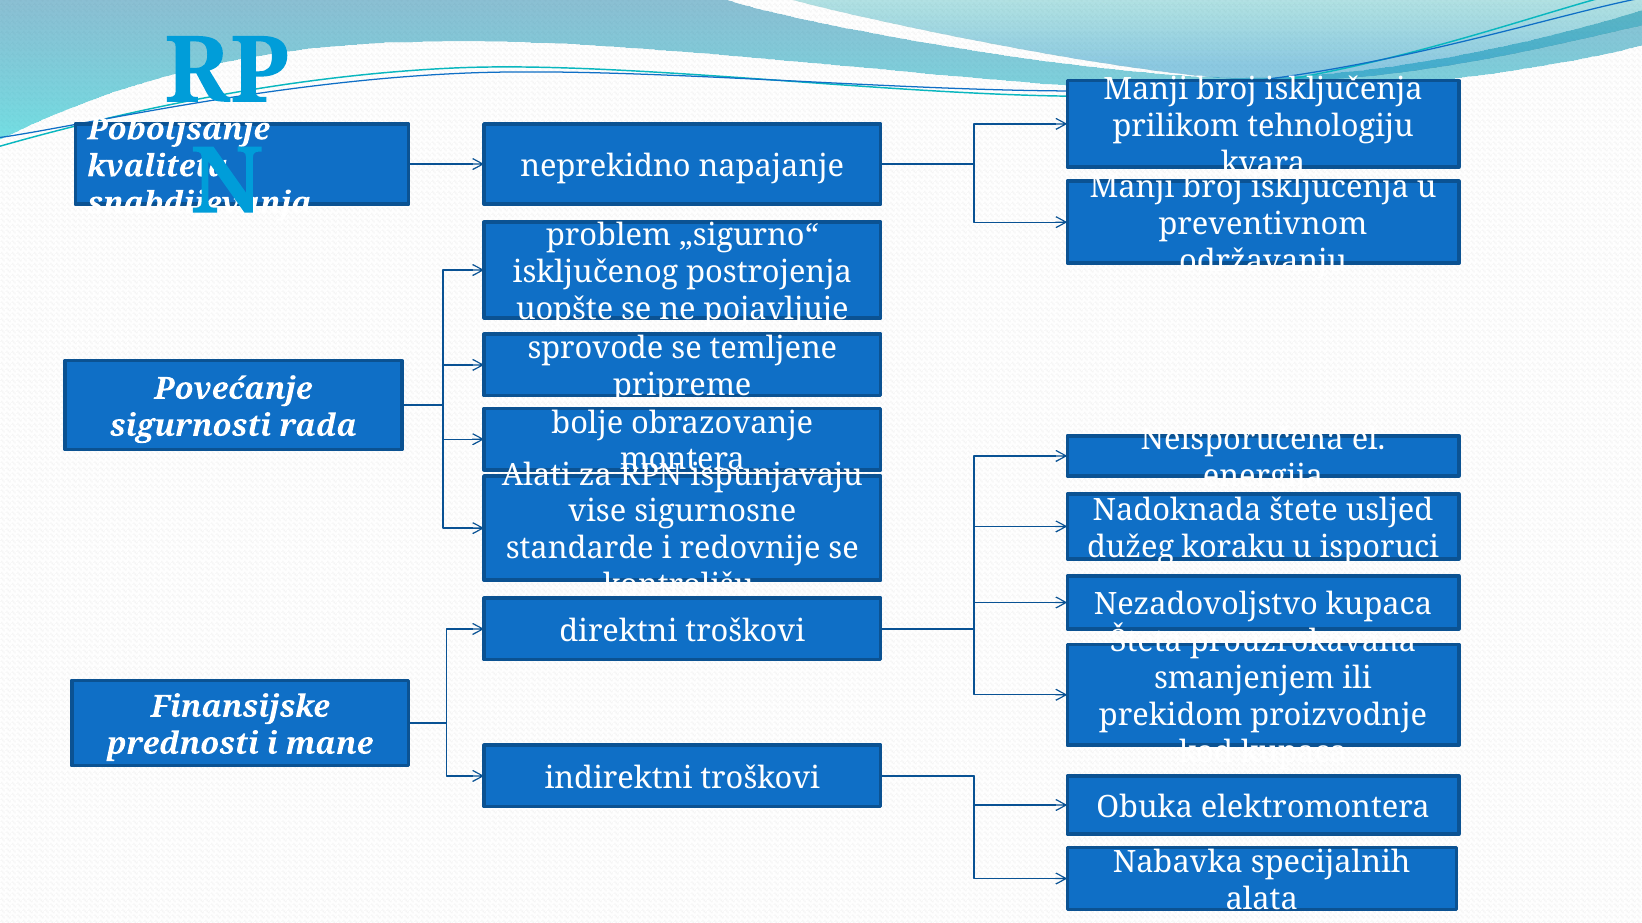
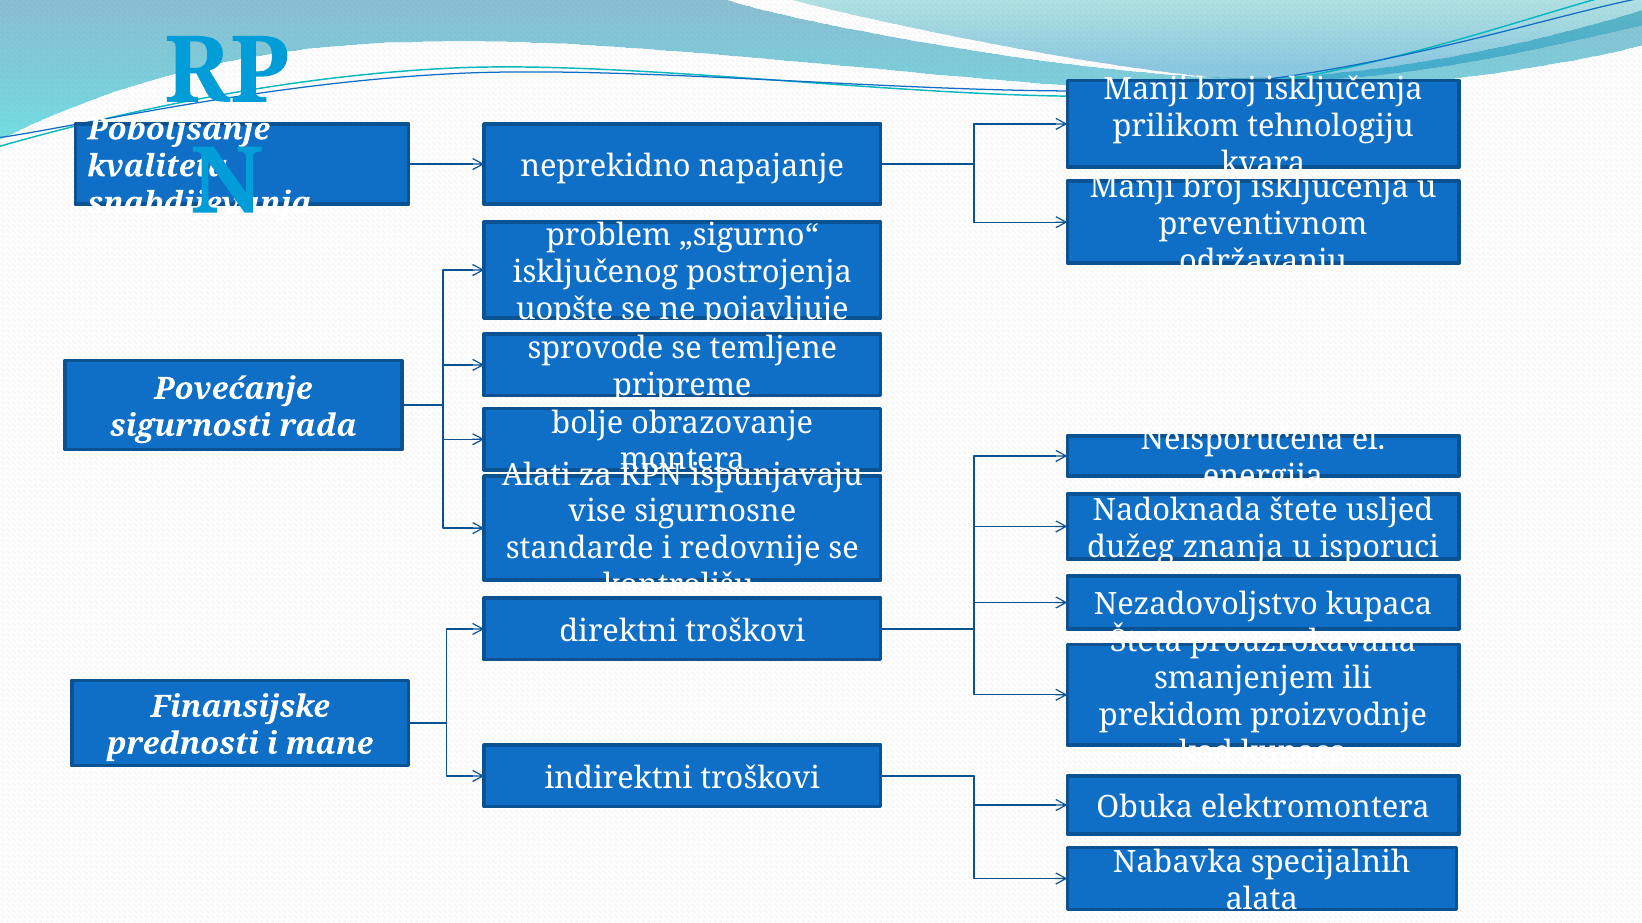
koraku: koraku -> znanja
